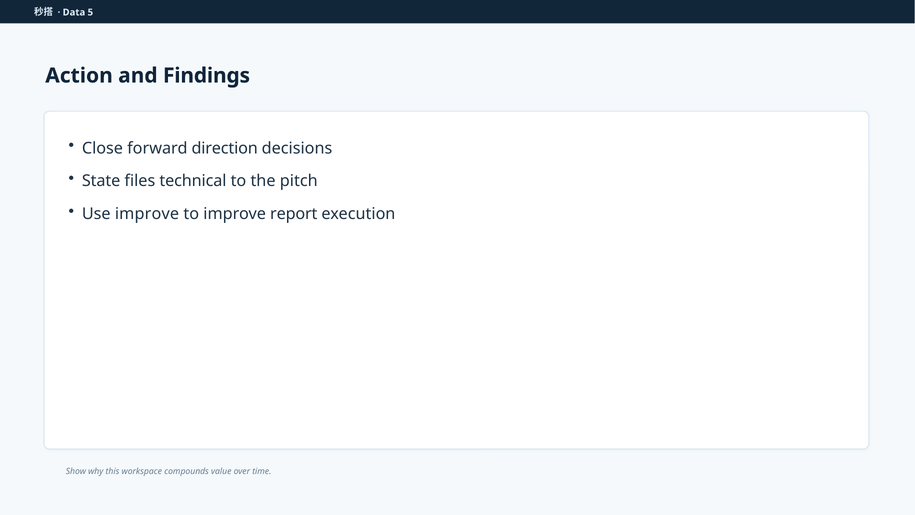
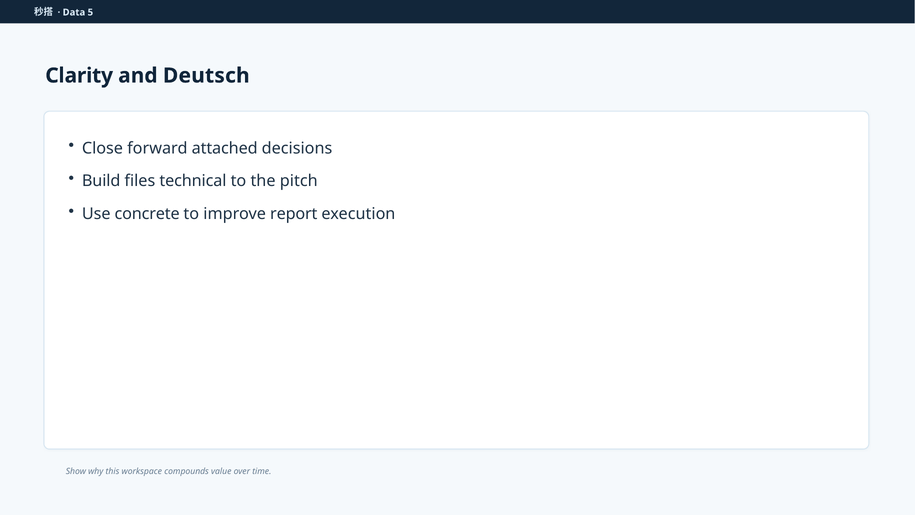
Action: Action -> Clarity
Findings: Findings -> Deutsch
direction: direction -> attached
State: State -> Build
Use improve: improve -> concrete
